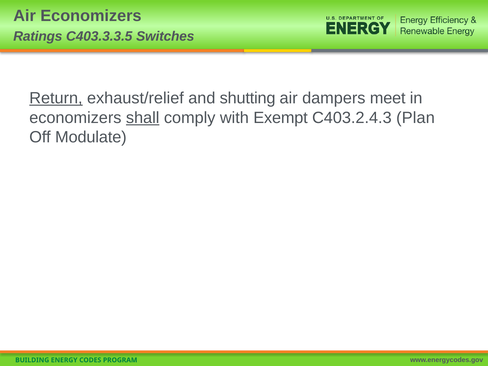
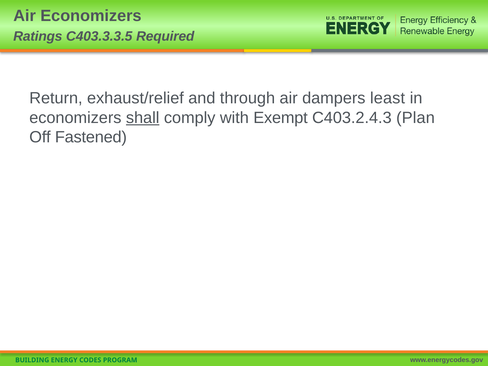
Switches: Switches -> Required
Return underline: present -> none
shutting: shutting -> through
meet: meet -> least
Modulate: Modulate -> Fastened
